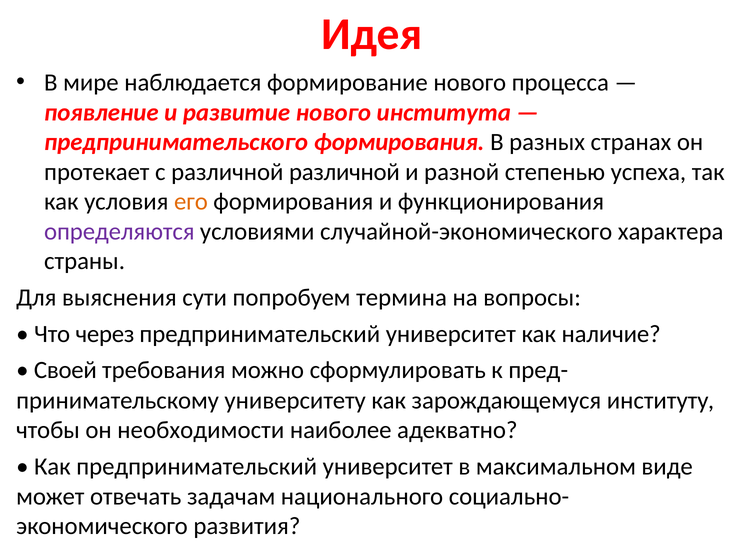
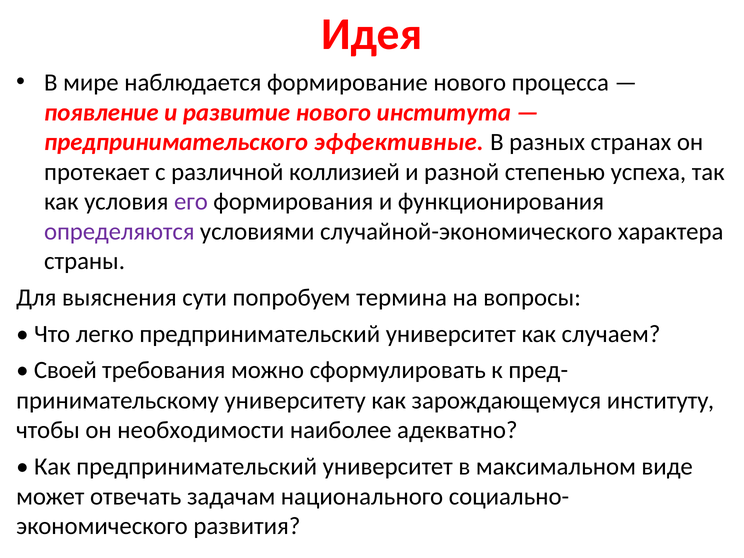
предпринимательского формирования: формирования -> эффективные
различной различной: различной -> коллизией
его colour: orange -> purple
через: через -> легко
наличие: наличие -> случаем
